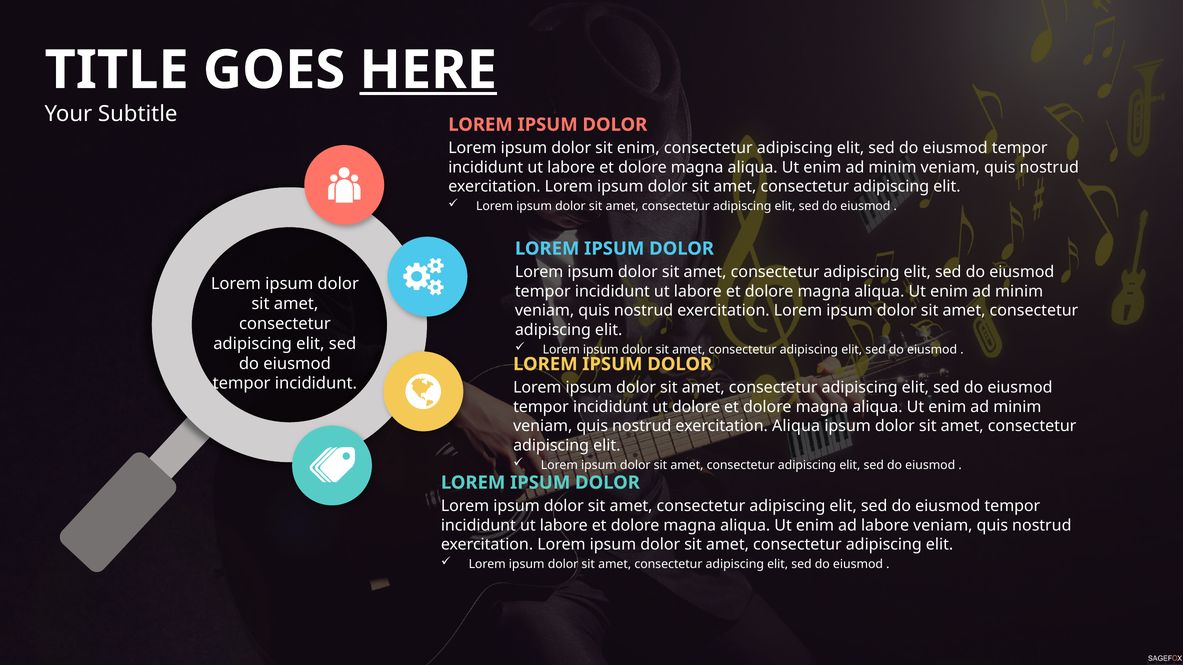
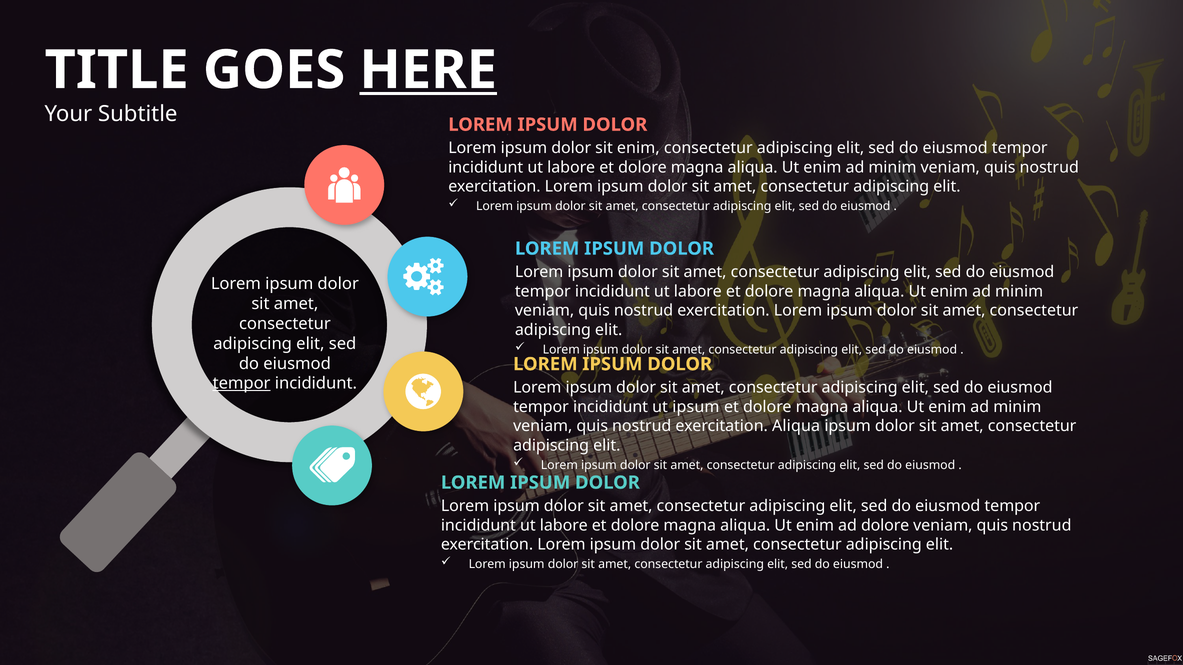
tempor at (242, 384) underline: none -> present
ut dolore: dolore -> ipsum
ad labore: labore -> dolore
